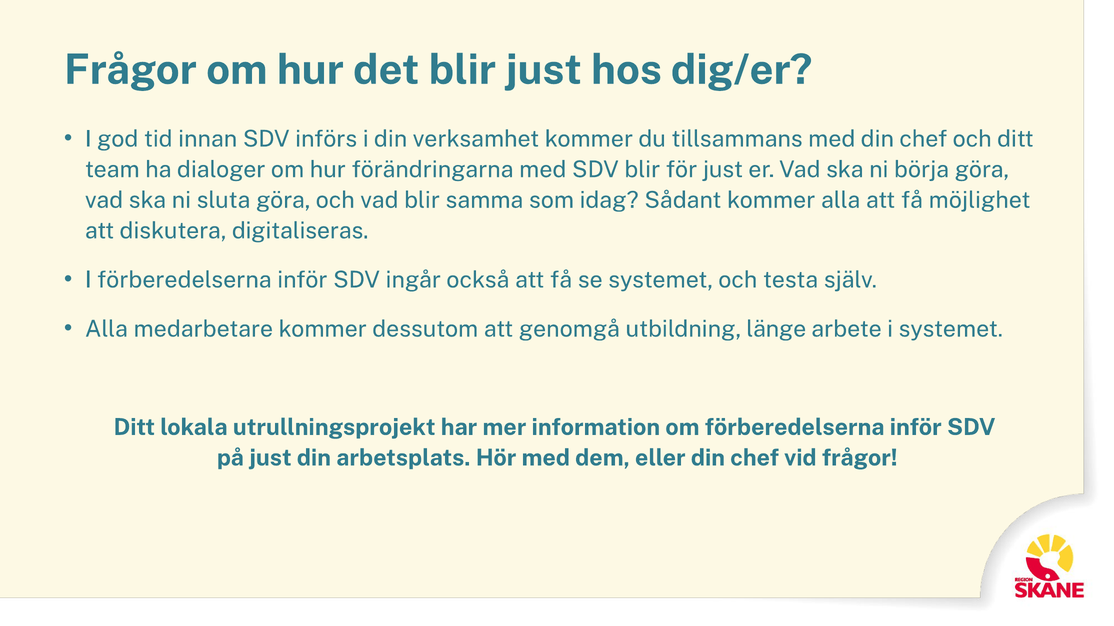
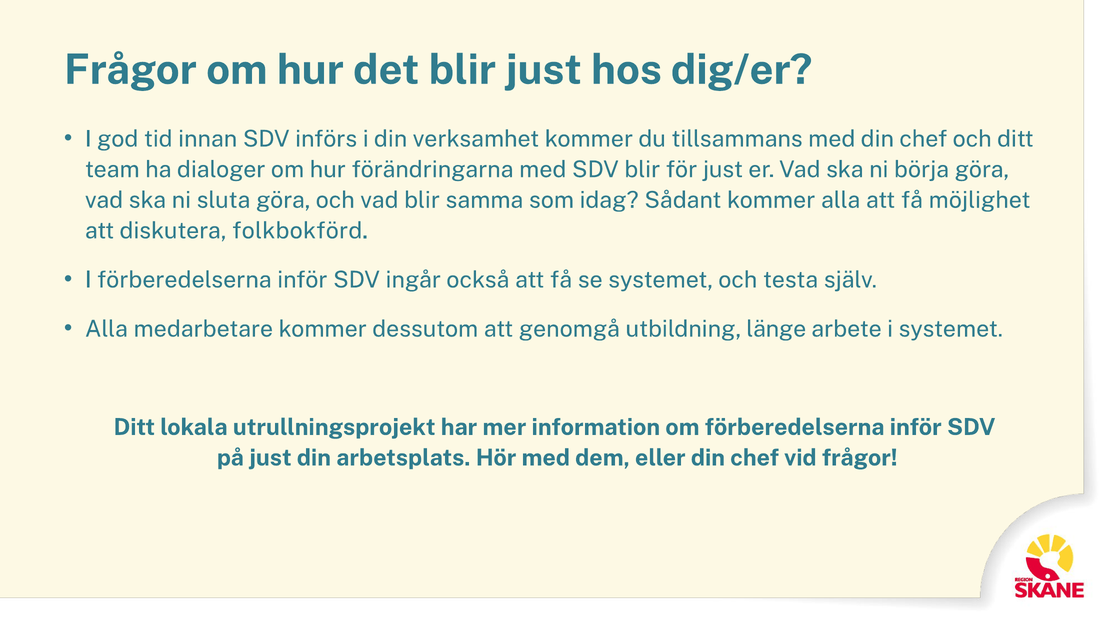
digitaliseras: digitaliseras -> folkbokförd
